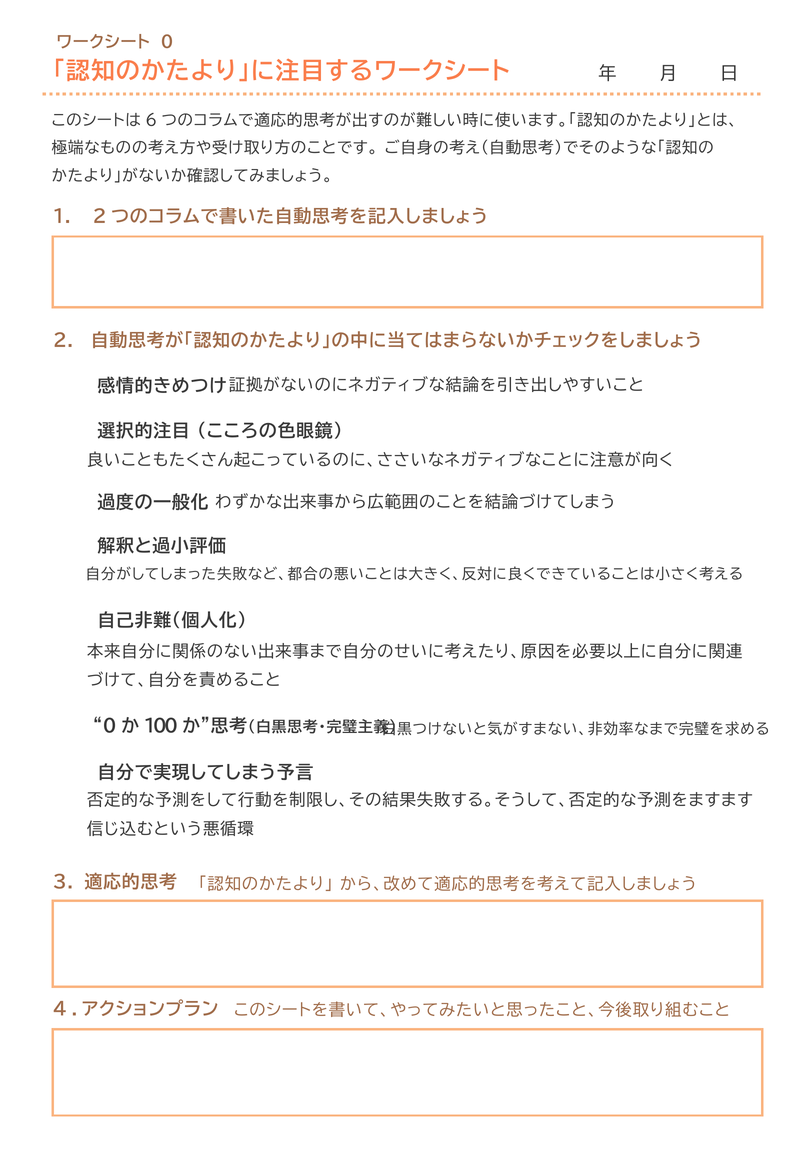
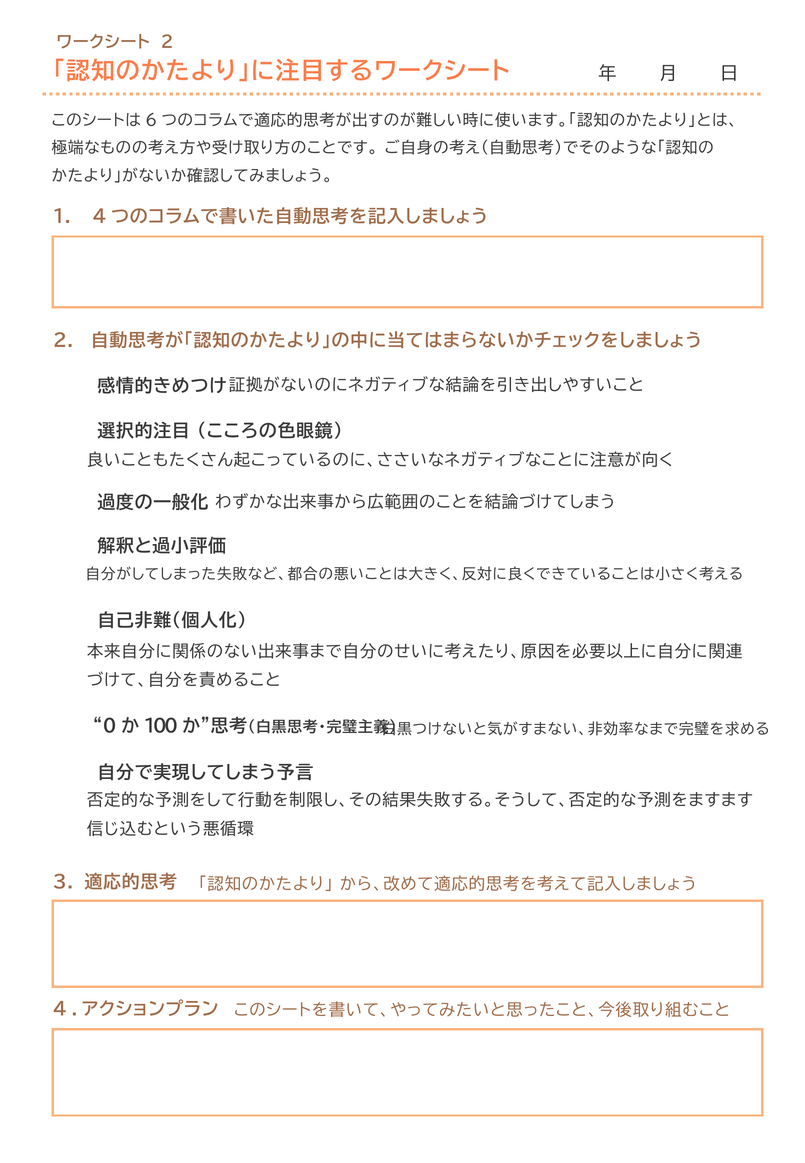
0 at (167, 42): 0 -> 2
1 2: 2 -> 4
